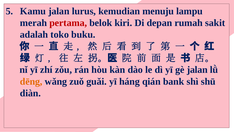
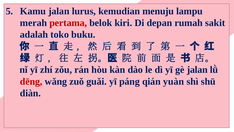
dēng colour: orange -> red
háng: háng -> páng
bank: bank -> yuàn
